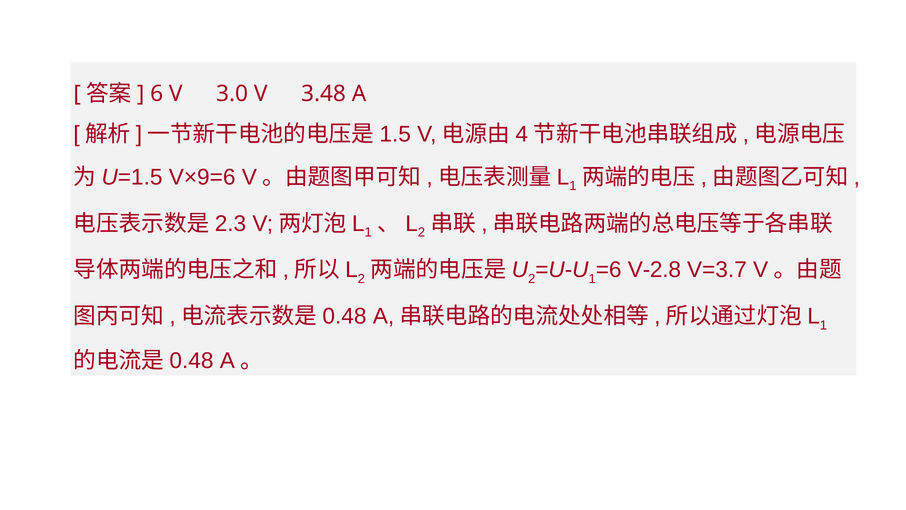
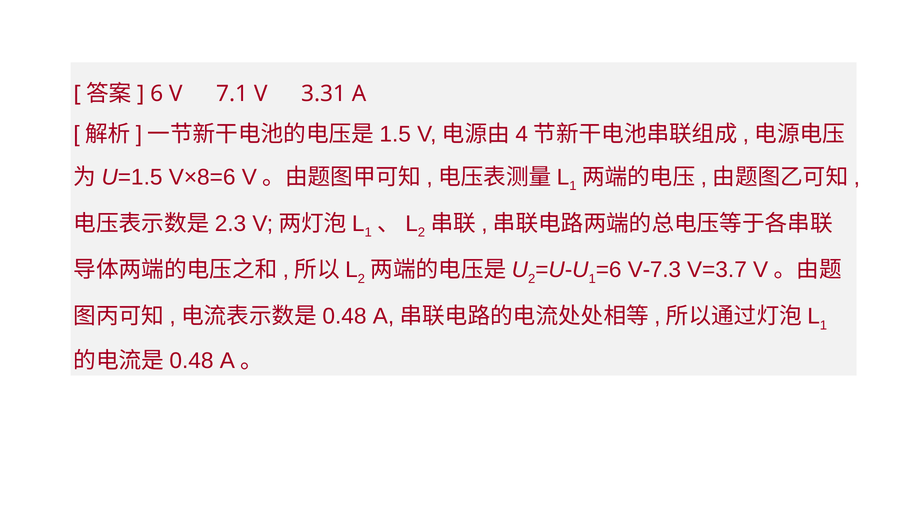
3.0: 3.0 -> 7.1
3.48: 3.48 -> 3.31
V×9=6: V×9=6 -> V×8=6
V-2.8: V-2.8 -> V-7.3
